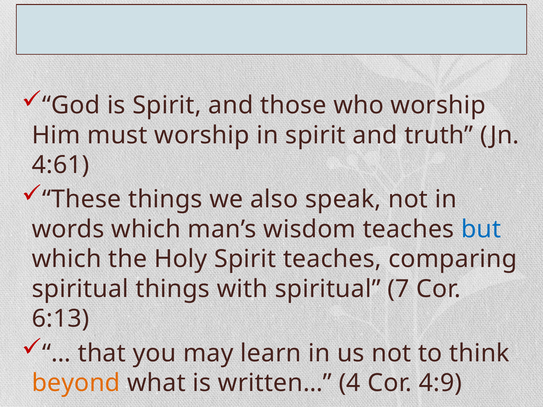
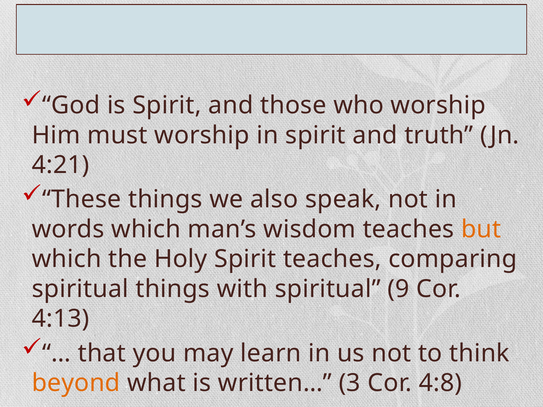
4:61: 4:61 -> 4:21
but colour: blue -> orange
7: 7 -> 9
6:13: 6:13 -> 4:13
4: 4 -> 3
4:9: 4:9 -> 4:8
